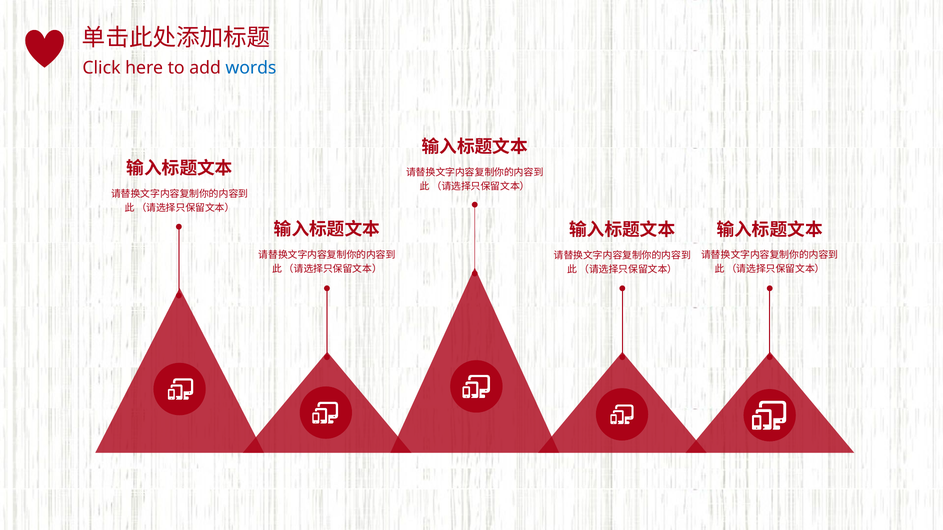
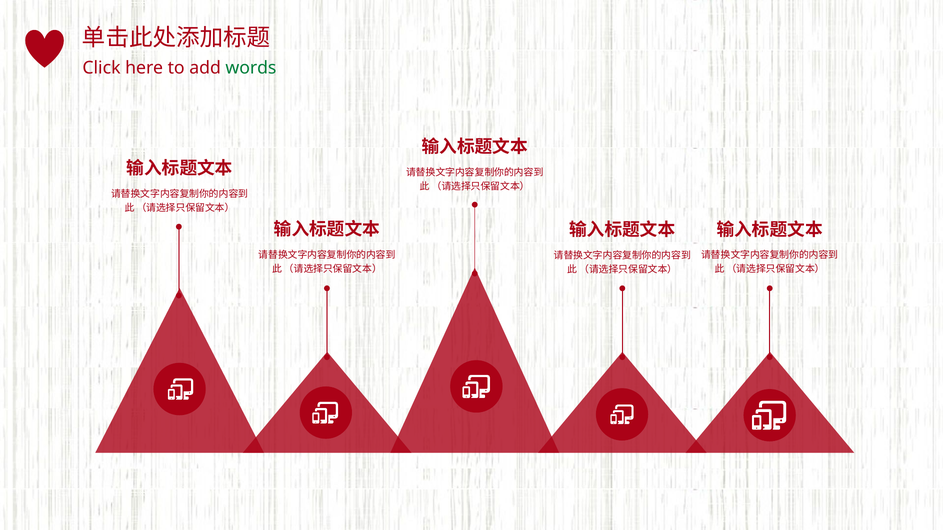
words colour: blue -> green
